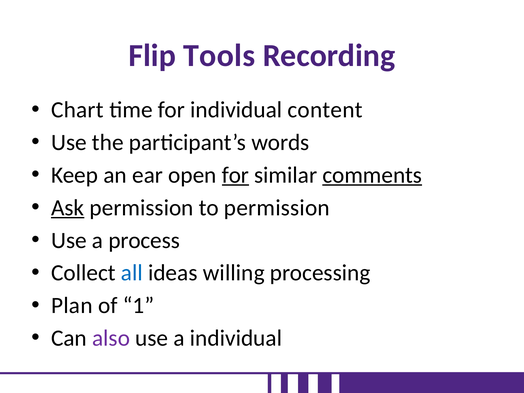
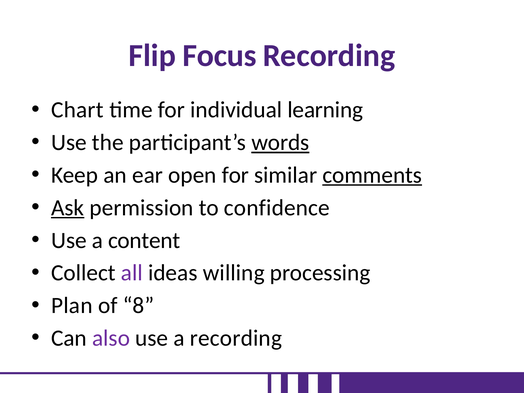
Tools: Tools -> Focus
content: content -> learning
words underline: none -> present
for at (235, 175) underline: present -> none
to permission: permission -> confidence
process: process -> content
all colour: blue -> purple
1: 1 -> 8
a individual: individual -> recording
